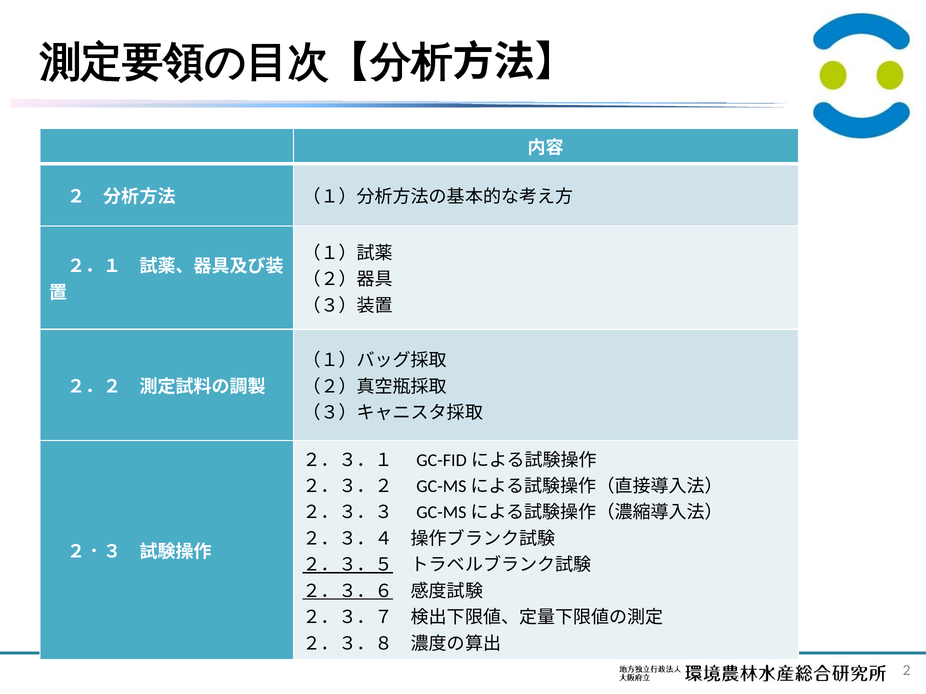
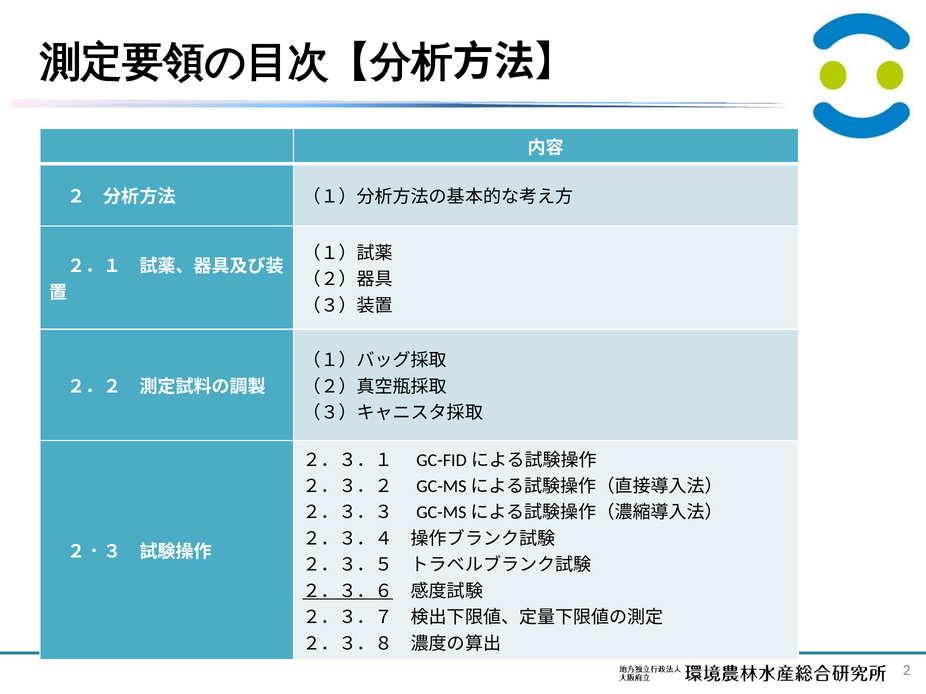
２．３．５ underline: present -> none
